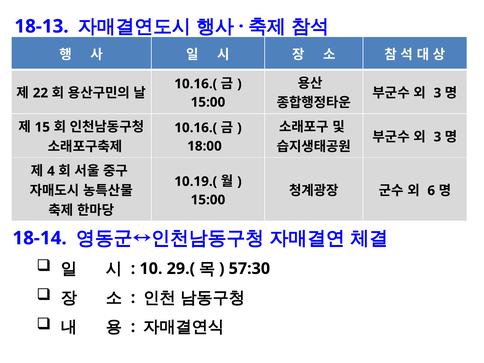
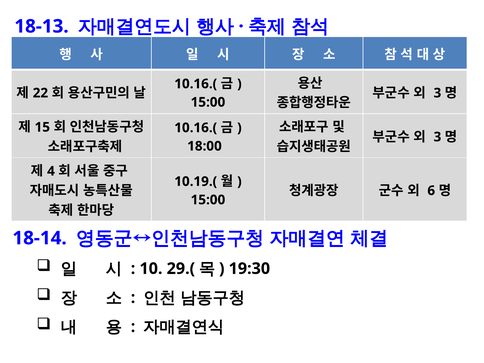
57:30: 57:30 -> 19:30
